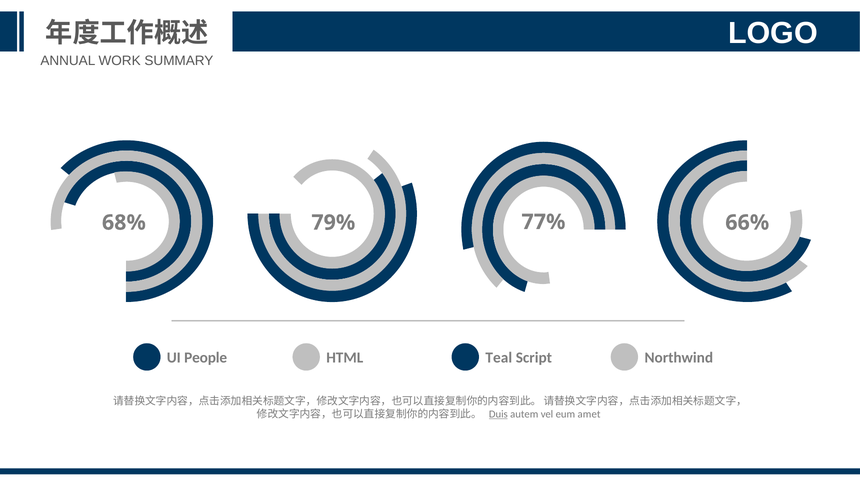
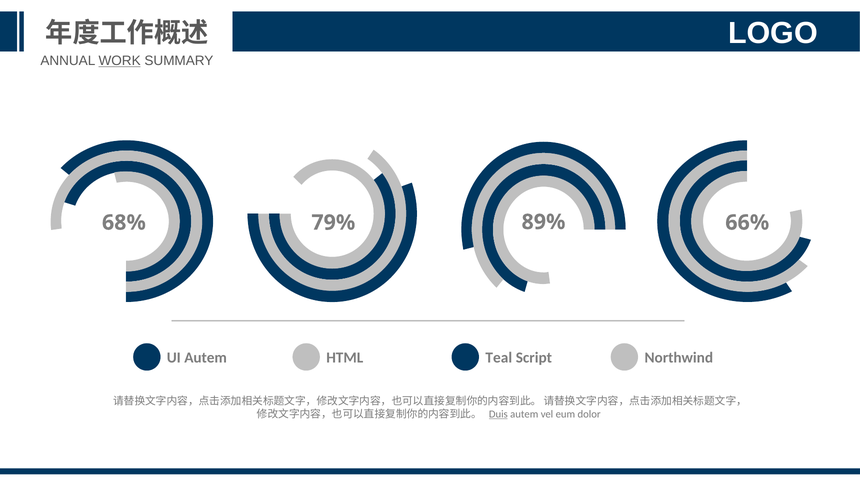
WORK underline: none -> present
77%: 77% -> 89%
UI People: People -> Autem
amet: amet -> dolor
